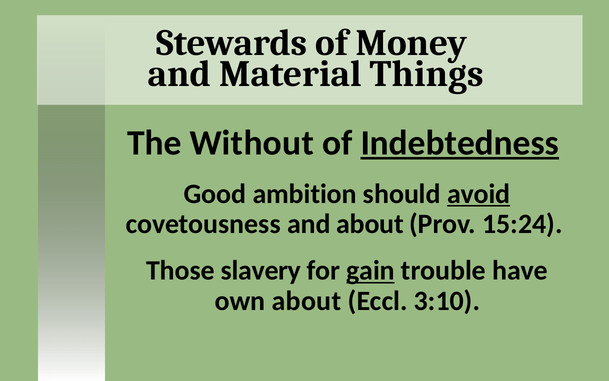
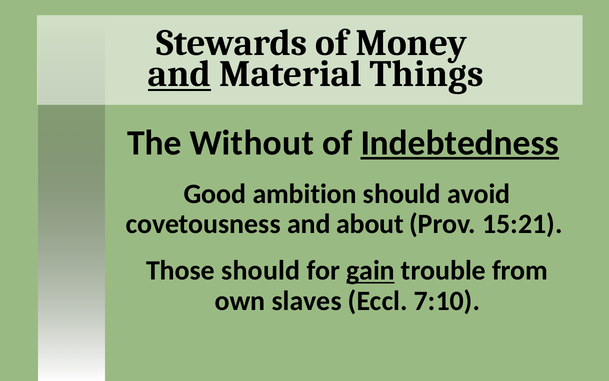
and at (179, 74) underline: none -> present
avoid underline: present -> none
15:24: 15:24 -> 15:21
Those slavery: slavery -> should
have: have -> from
own about: about -> slaves
3:10: 3:10 -> 7:10
